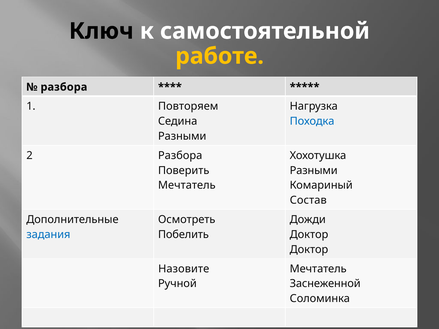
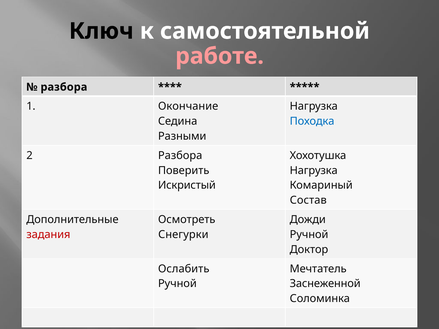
работе colour: yellow -> pink
Повторяем: Повторяем -> Окончание
Разными at (314, 171): Разными -> Нагрузка
Мечтатель at (187, 186): Мечтатель -> Искристый
задания colour: blue -> red
Побелить: Побелить -> Снегурки
Доктор at (309, 235): Доктор -> Ручной
Назовите: Назовите -> Ослабить
